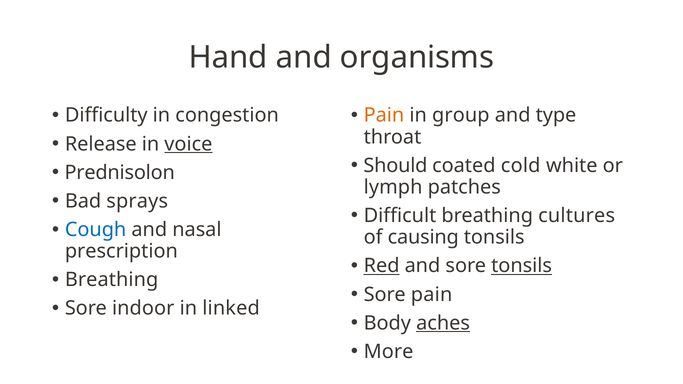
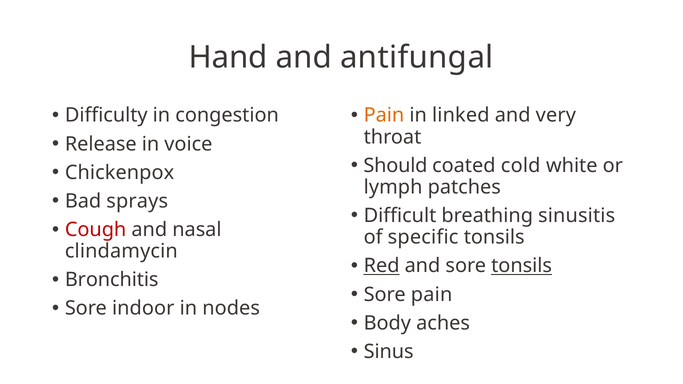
organisms: organisms -> antifungal
group: group -> linked
type: type -> very
voice underline: present -> none
Prednisolon: Prednisolon -> Chickenpox
cultures: cultures -> sinusitis
Cough colour: blue -> red
causing: causing -> specific
prescription: prescription -> clindamycin
Breathing at (112, 280): Breathing -> Bronchitis
linked: linked -> nodes
aches underline: present -> none
More: More -> Sinus
